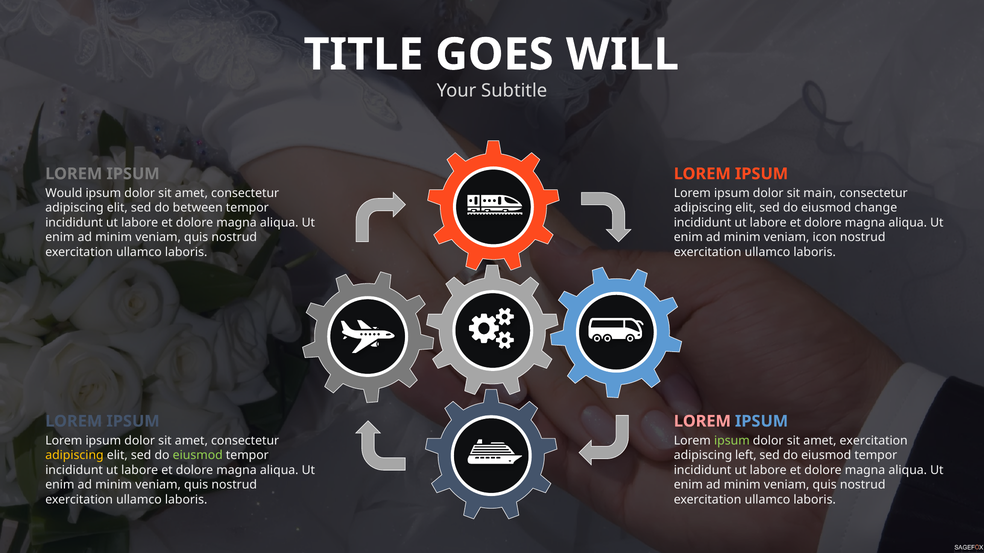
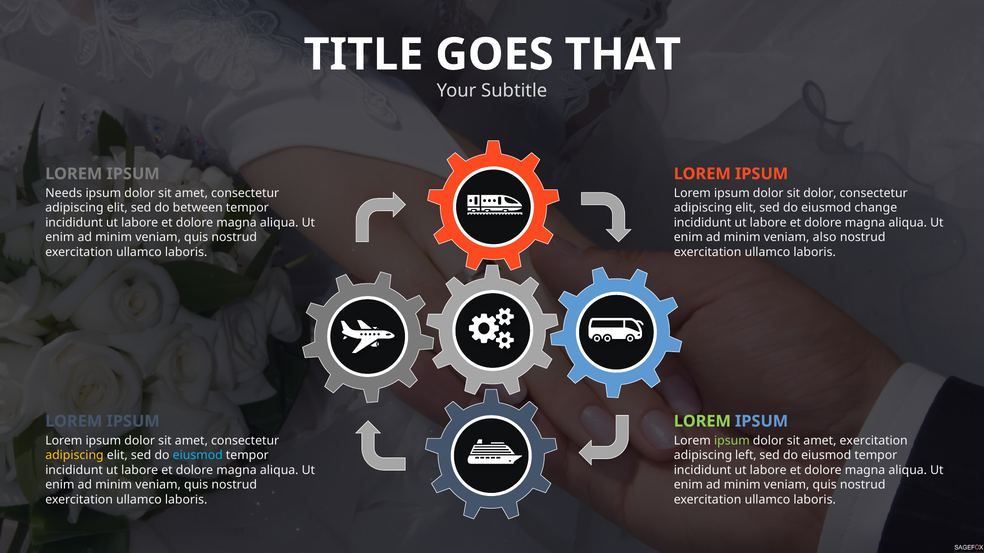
WILL: WILL -> THAT
Would: Would -> Needs
sit main: main -> dolor
icon: icon -> also
LOREM at (702, 422) colour: pink -> light green
eiusmod at (198, 456) colour: light green -> light blue
